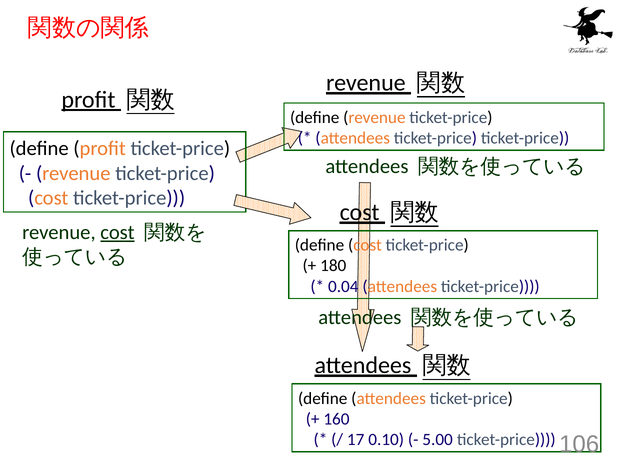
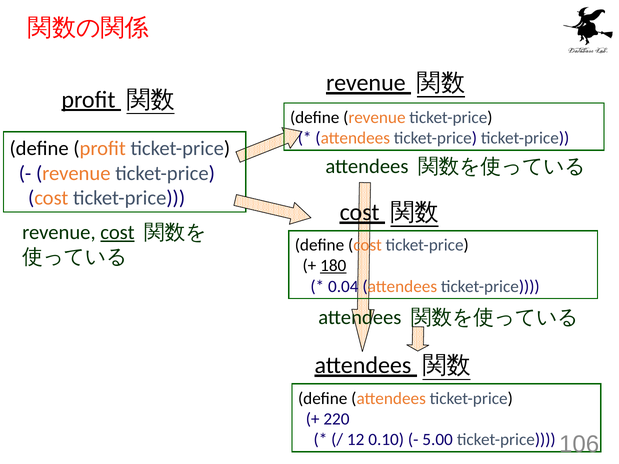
180 underline: none -> present
160: 160 -> 220
17: 17 -> 12
